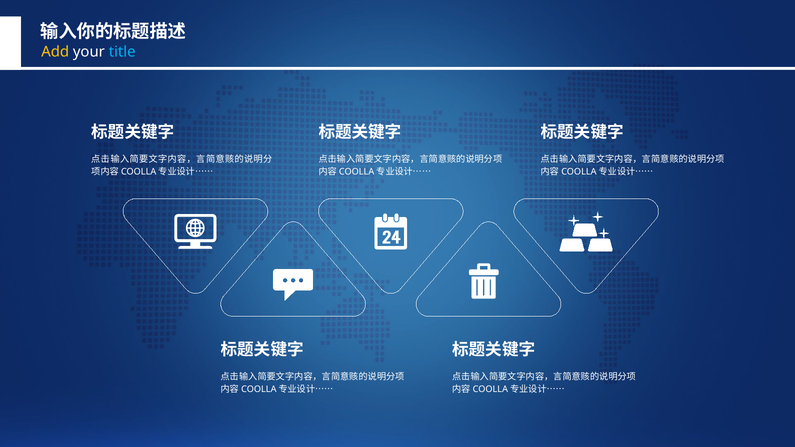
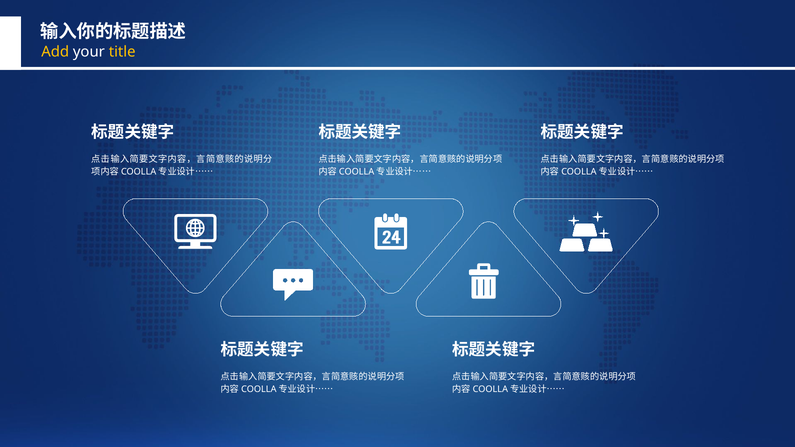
title colour: light blue -> yellow
